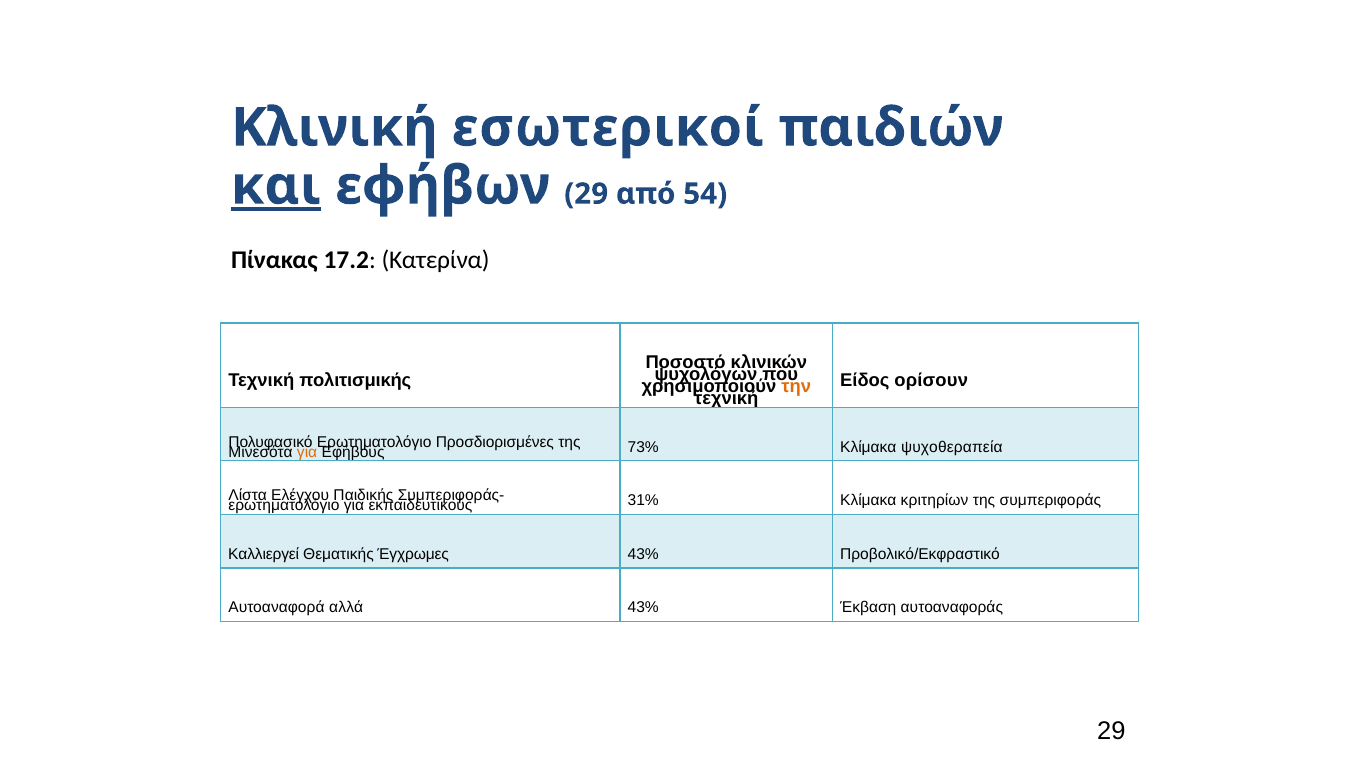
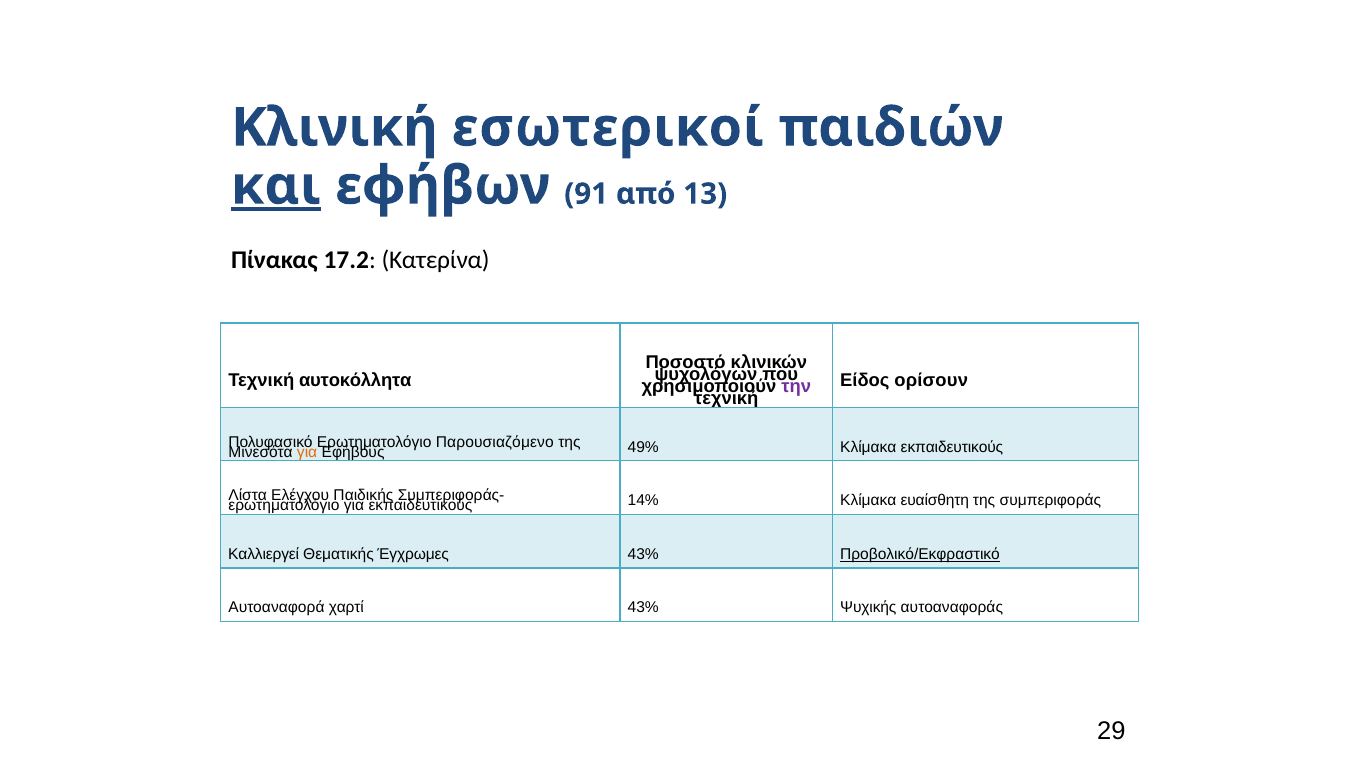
εφήβων 29: 29 -> 91
54: 54 -> 13
πολιτισμικής: πολιτισμικής -> αυτοκόλλητα
την colour: orange -> purple
Προσδιορισμένες: Προσδιορισμένες -> Παρουσιαζόμενο
73%: 73% -> 49%
Κλίμακα ψυχοθεραπεία: ψυχοθεραπεία -> εκπαιδευτικούς
31%: 31% -> 14%
κριτηρίων: κριτηρίων -> ευαίσθητη
Προβολικό/Εκφραστικό underline: none -> present
αλλά: αλλά -> χαρτί
Έκβαση: Έκβαση -> Ψυχικής
